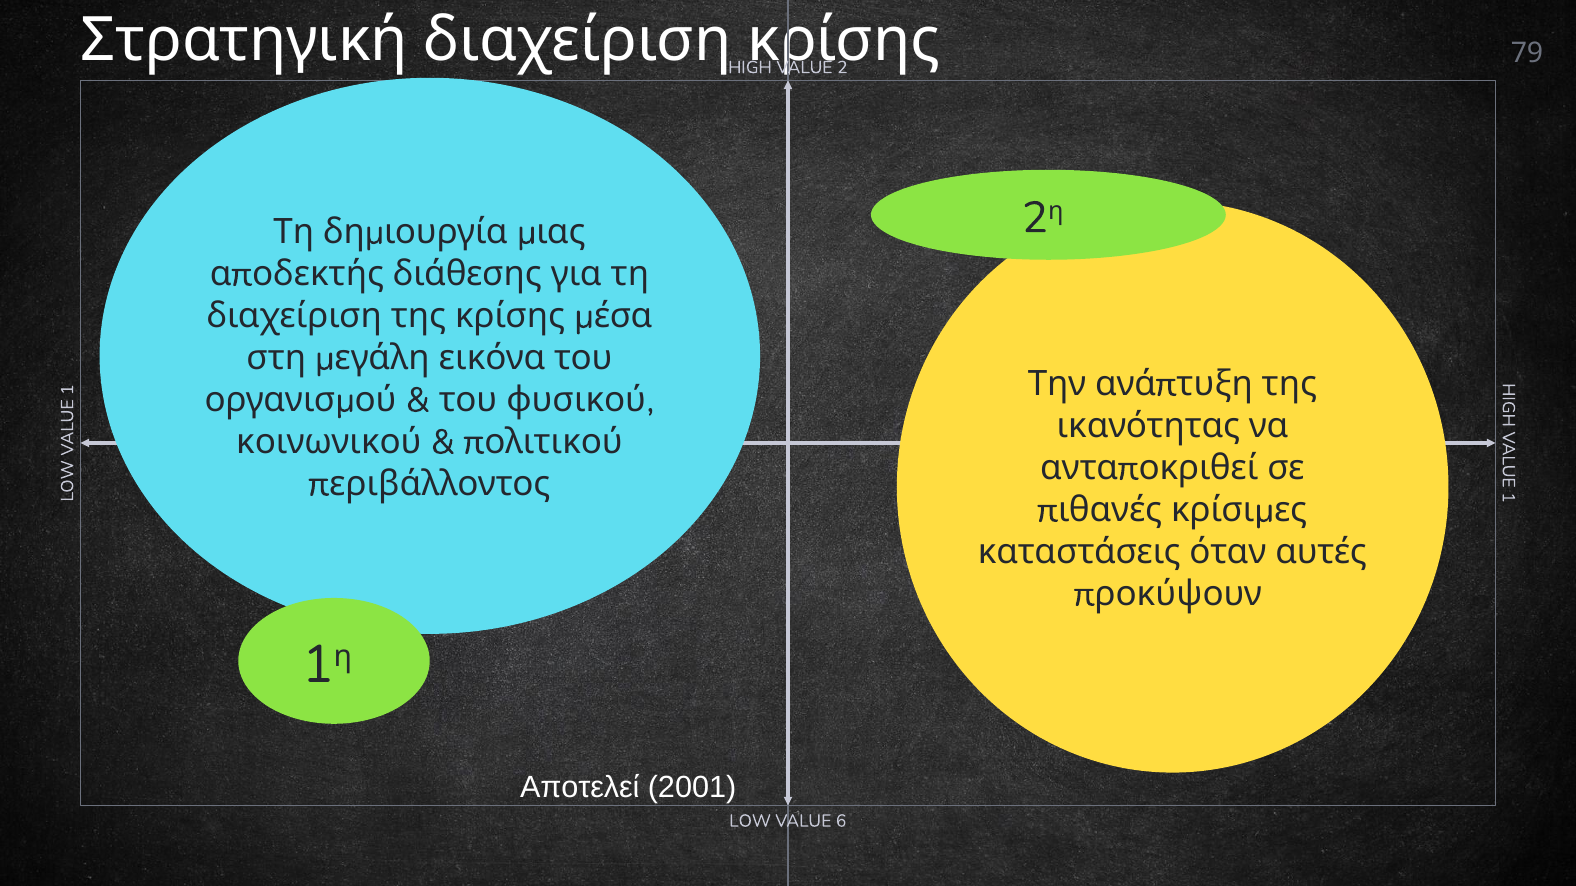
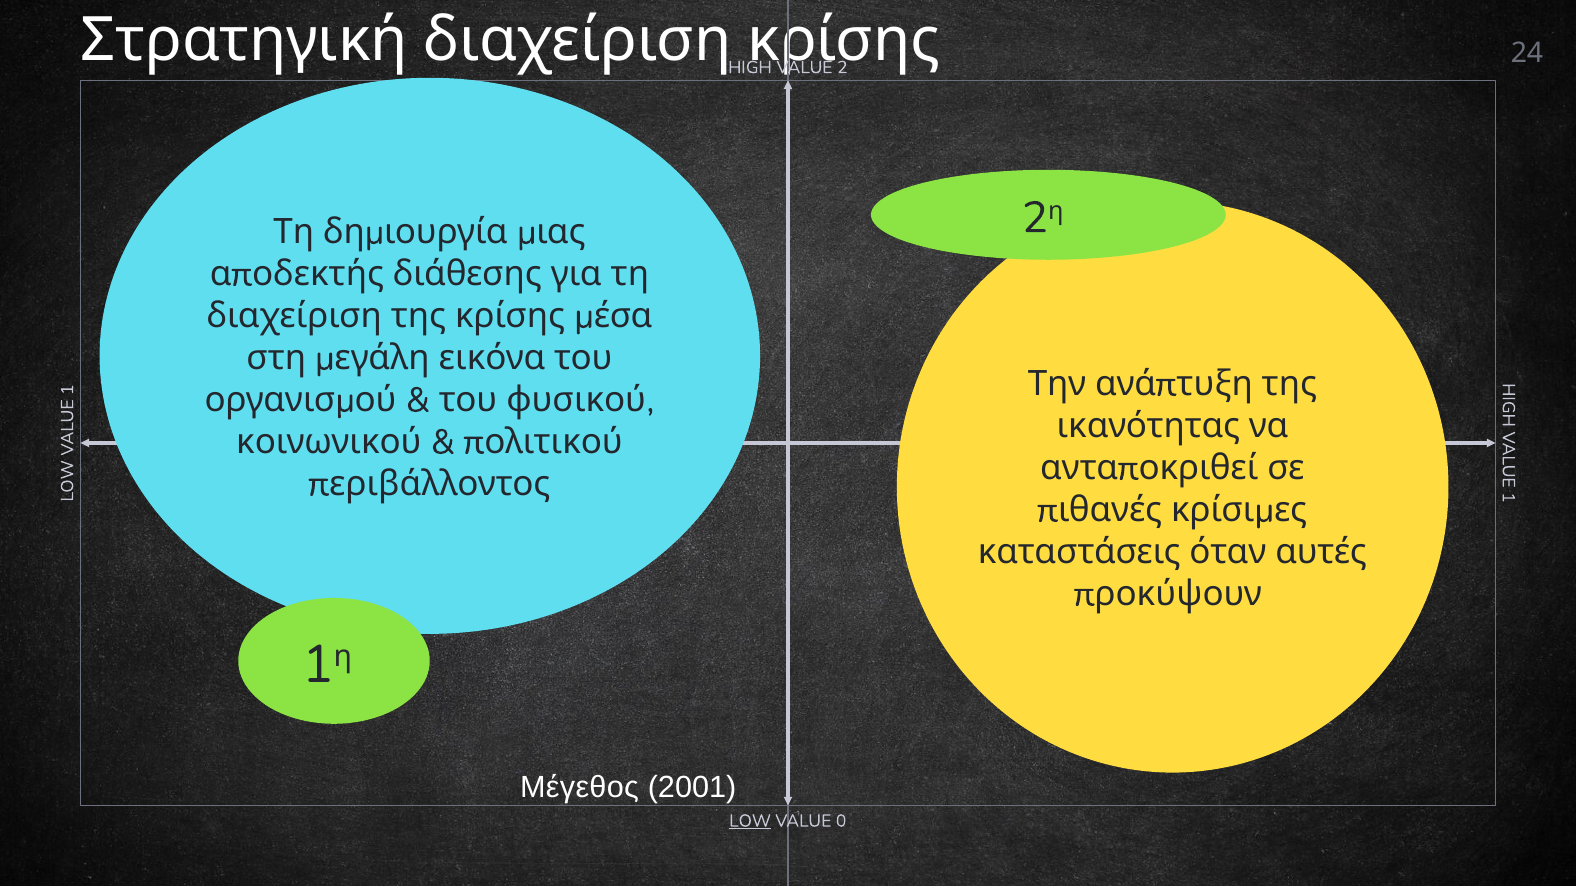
79: 79 -> 24
Αποτελεί: Αποτελεί -> Μέγεθος
LOW underline: none -> present
6: 6 -> 0
